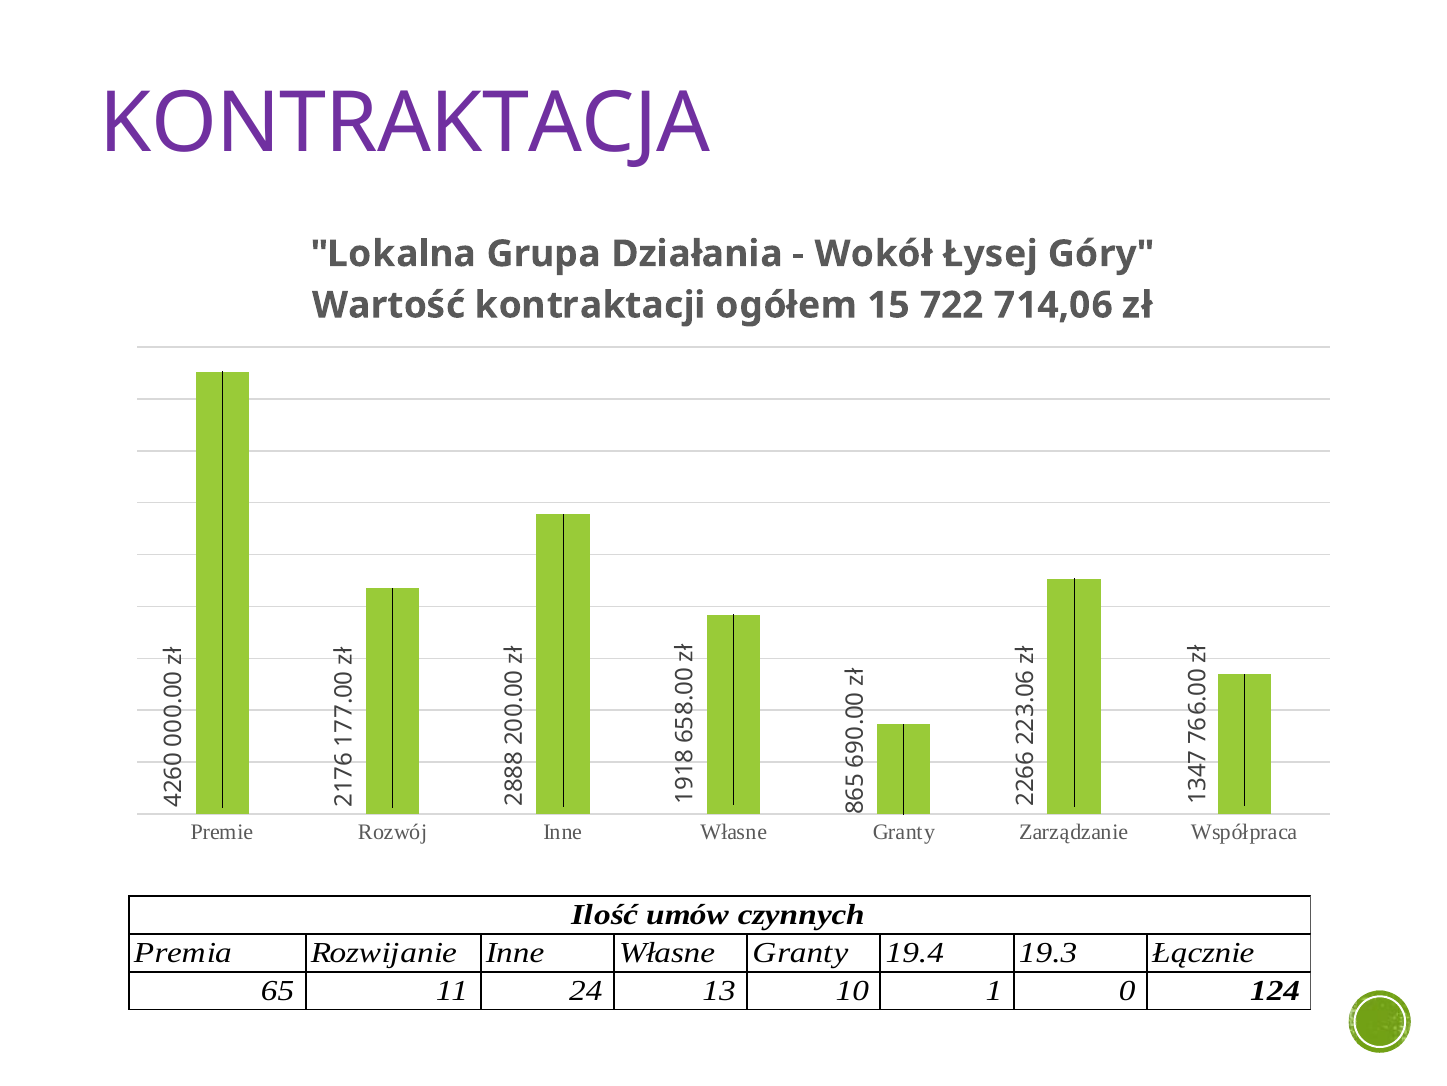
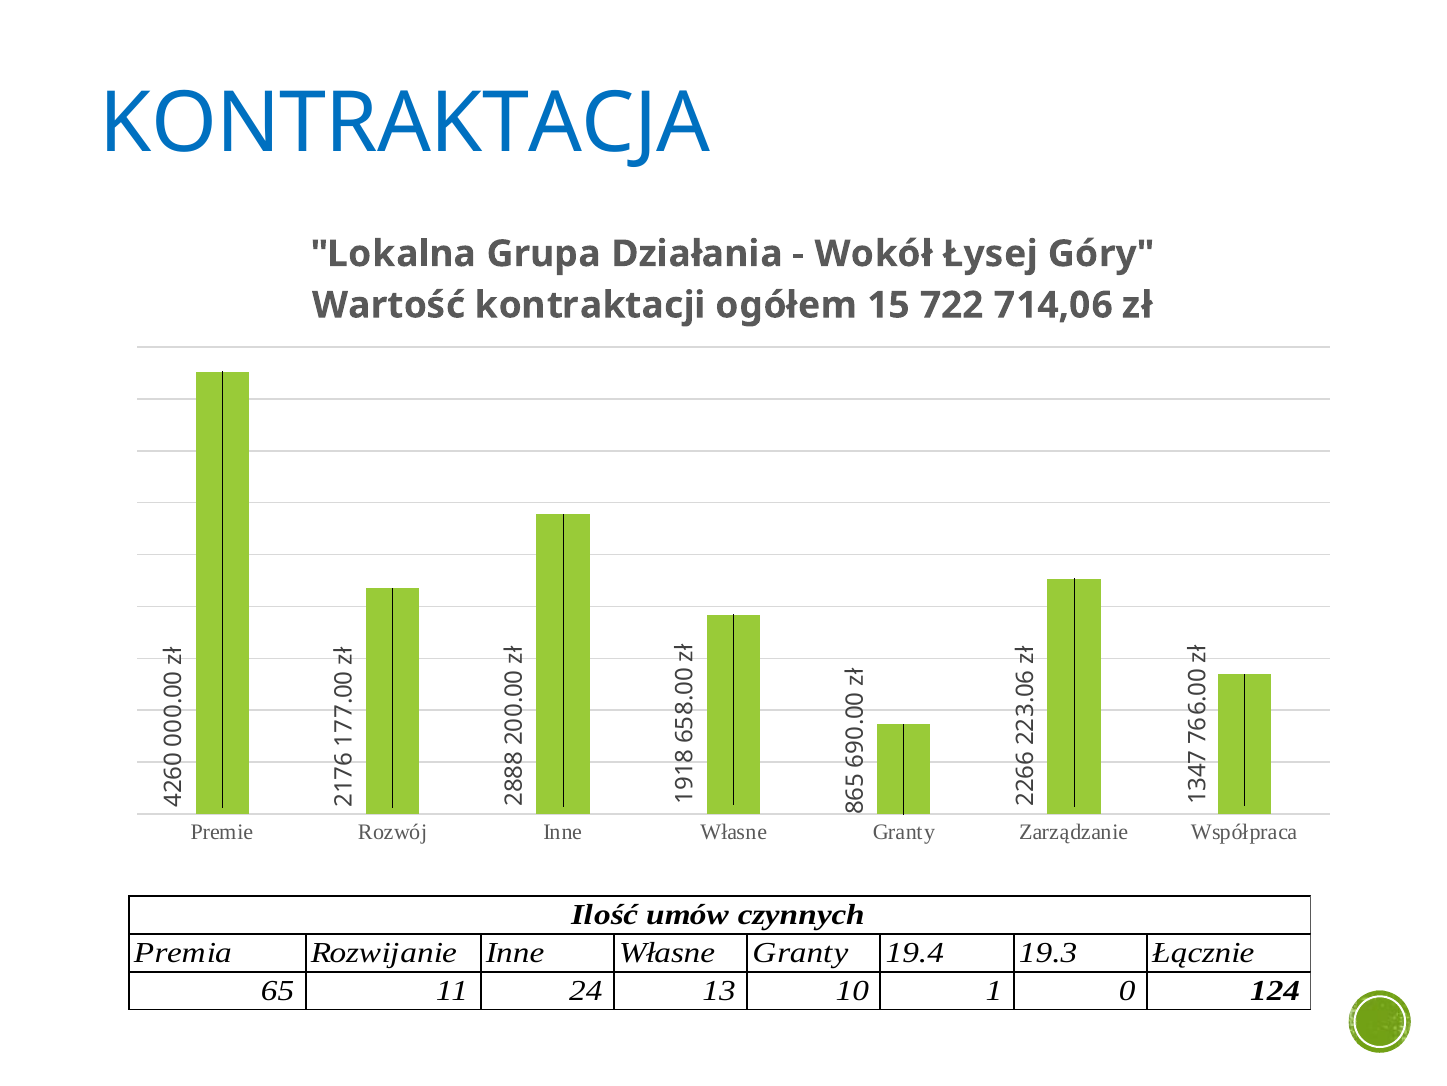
KONTRAKTACJA colour: purple -> blue
